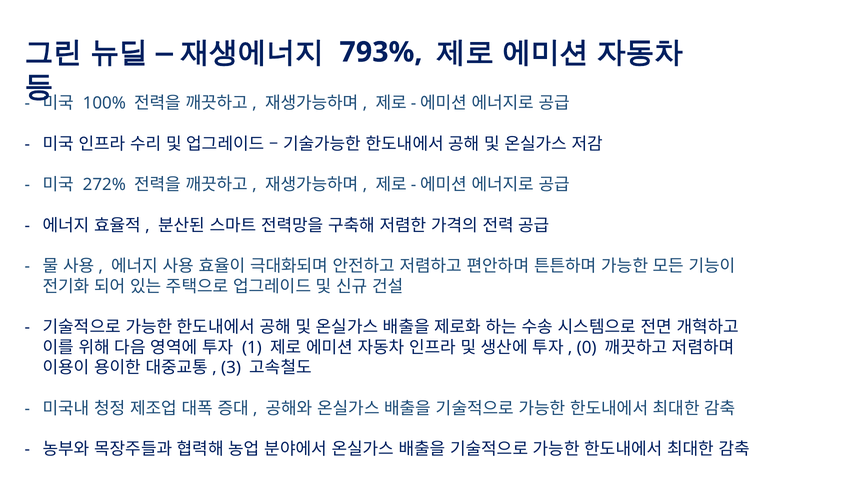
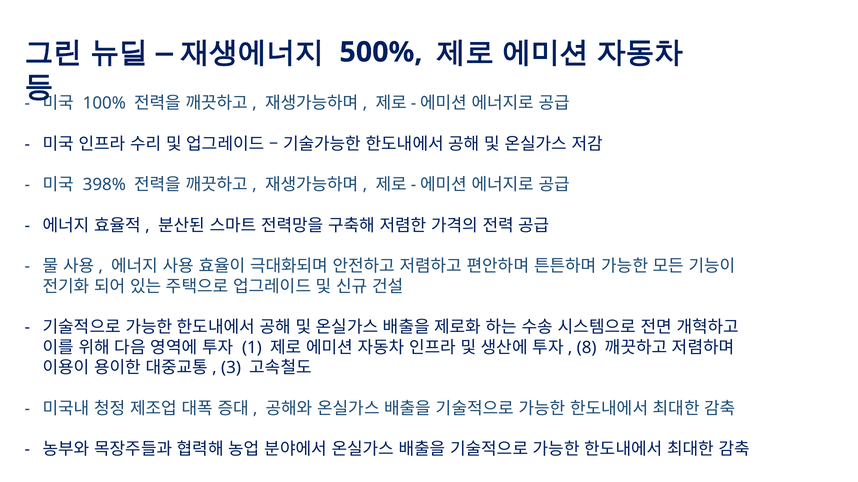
793%: 793% -> 500%
272%: 272% -> 398%
0: 0 -> 8
